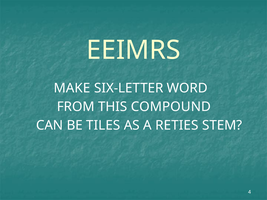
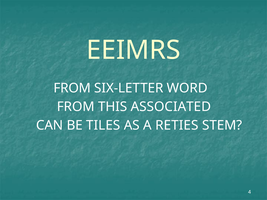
MAKE at (72, 88): MAKE -> FROM
COMPOUND: COMPOUND -> ASSOCIATED
